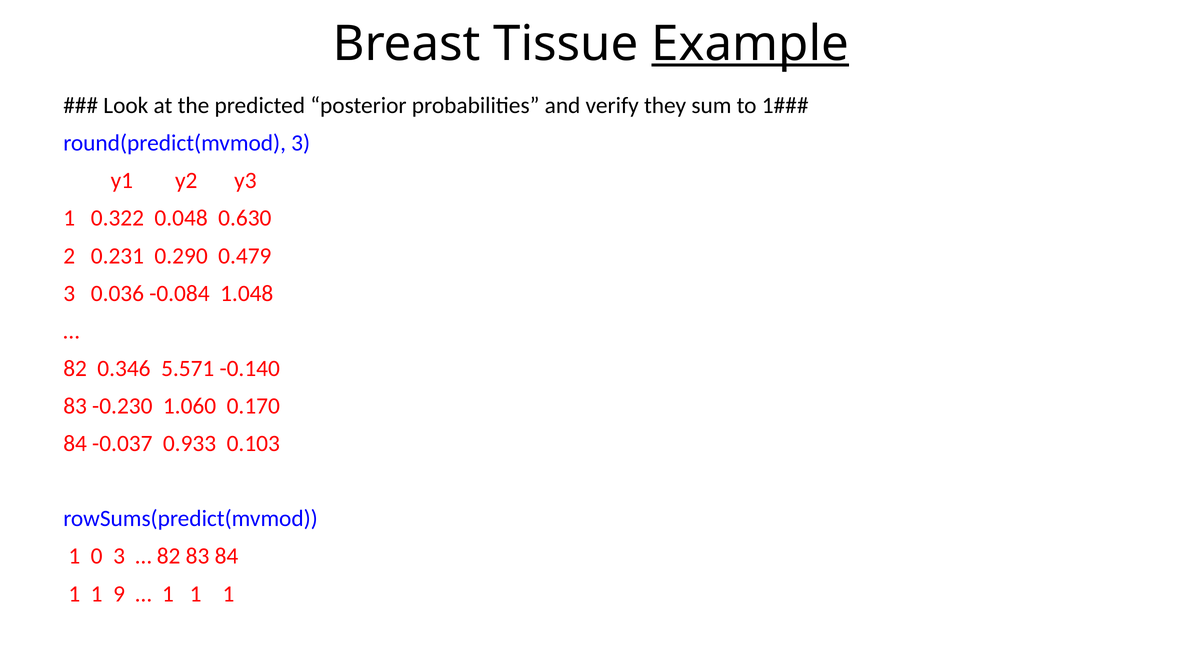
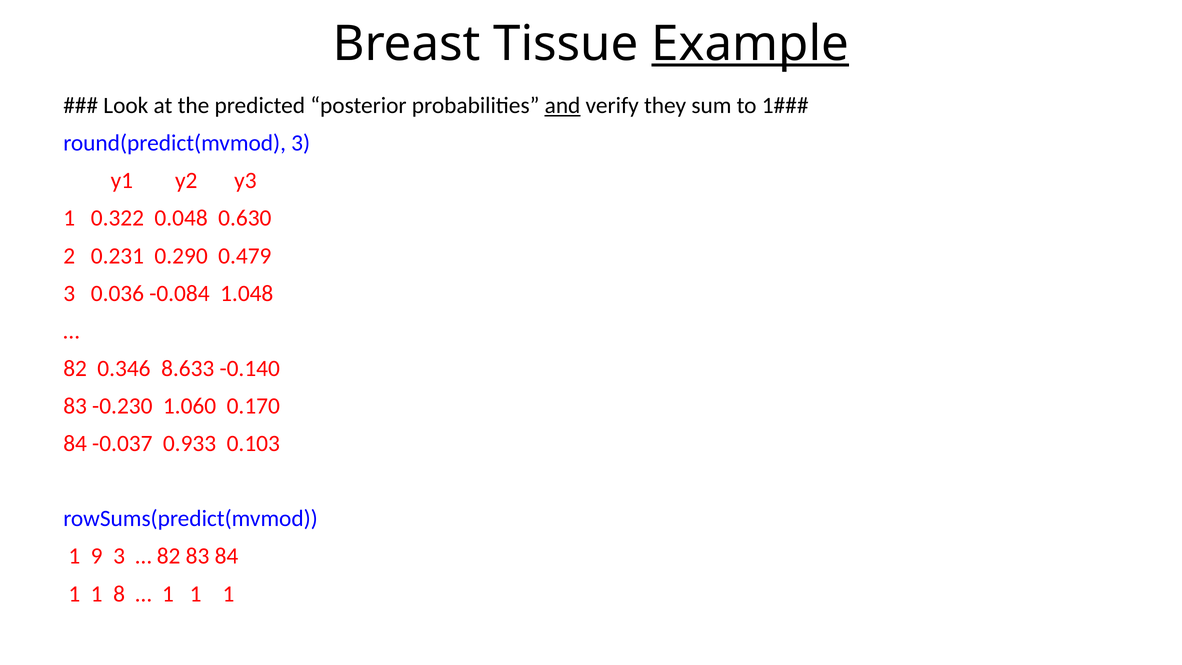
and underline: none -> present
5.571: 5.571 -> 8.633
0: 0 -> 9
9: 9 -> 8
